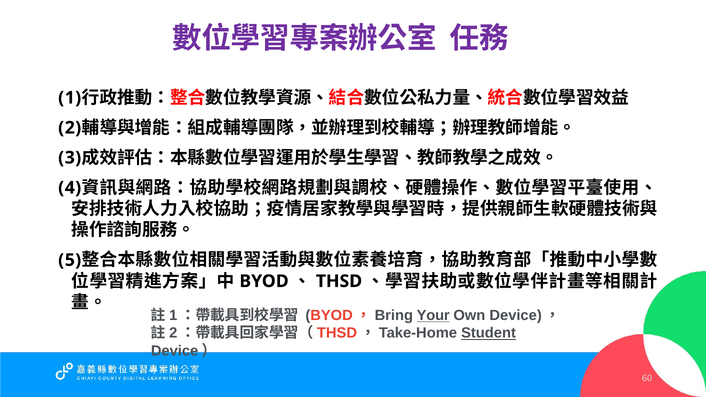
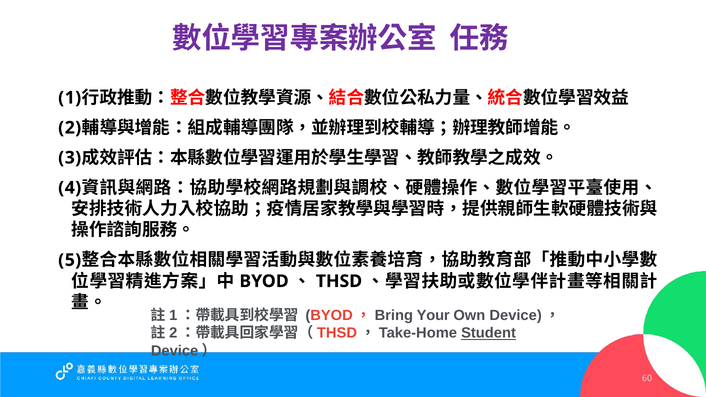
Your underline: present -> none
